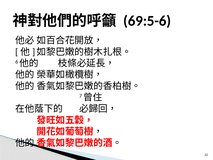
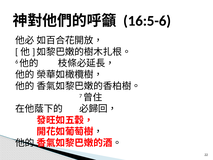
69:5-6: 69:5-6 -> 16:5-6
